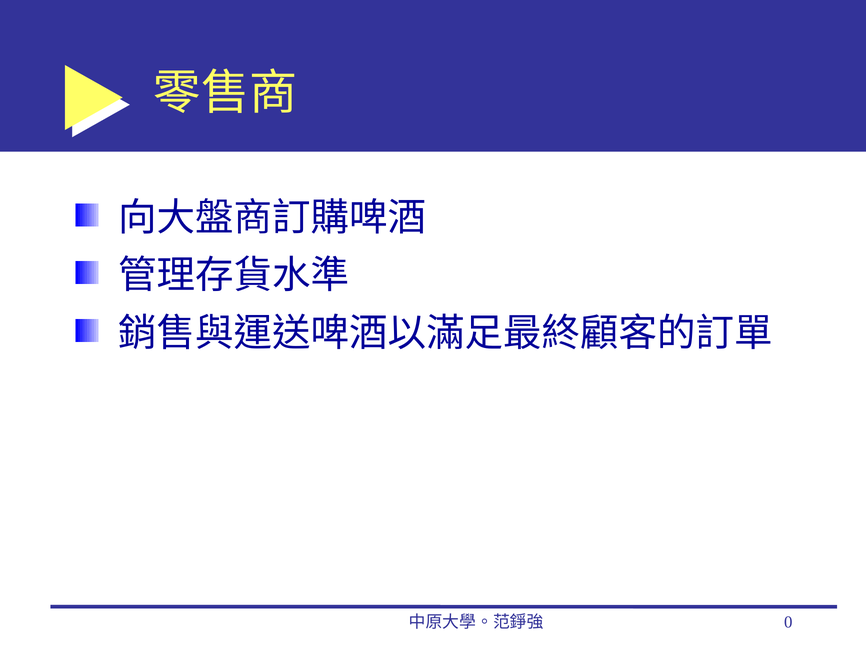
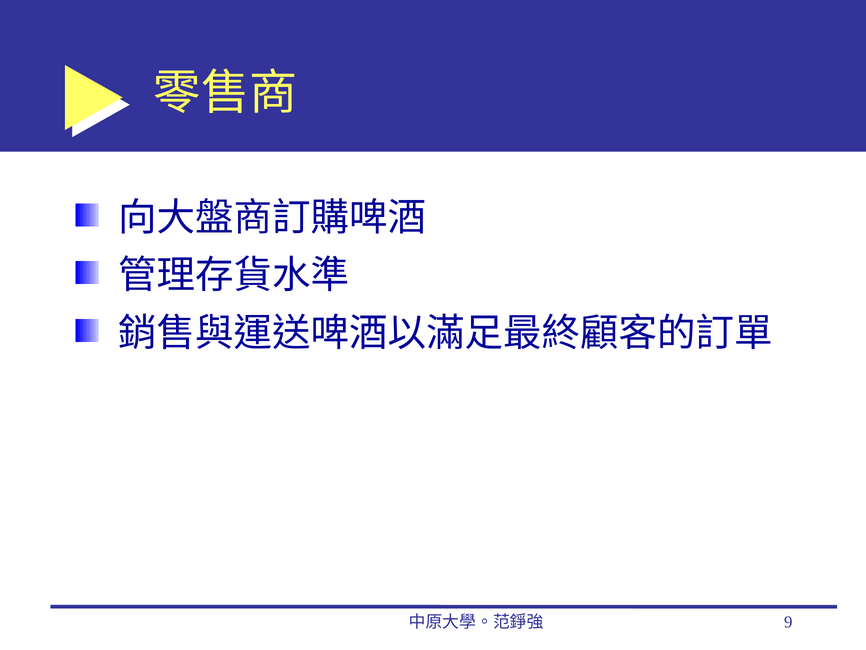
0: 0 -> 9
